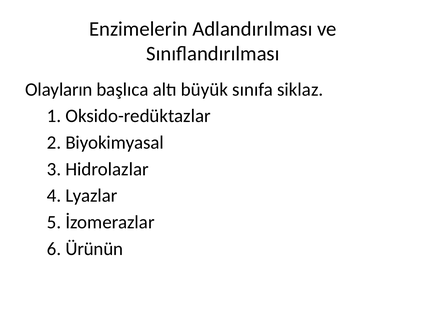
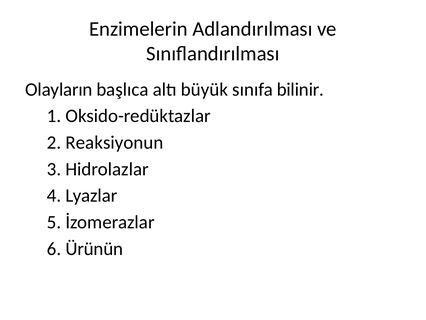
siklaz: siklaz -> bilinir
Biyokimyasal: Biyokimyasal -> Reaksiyonun
